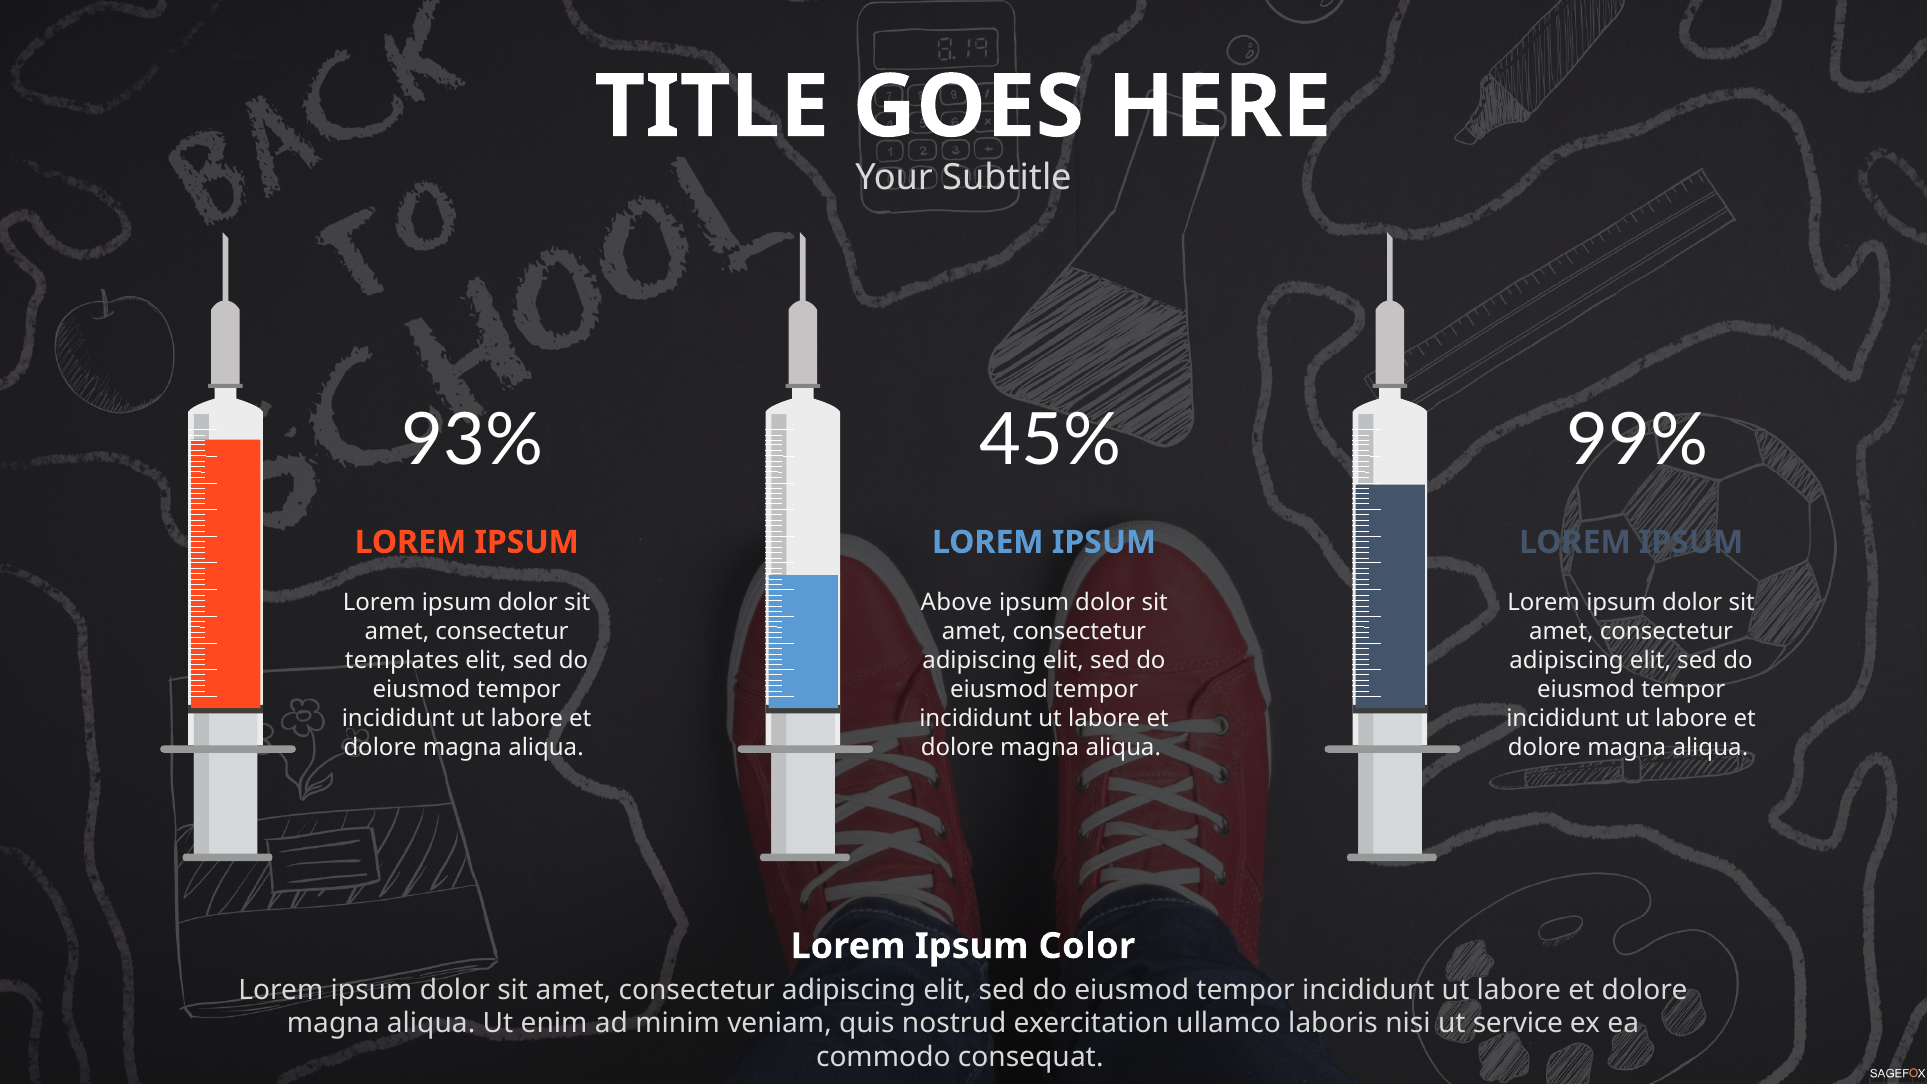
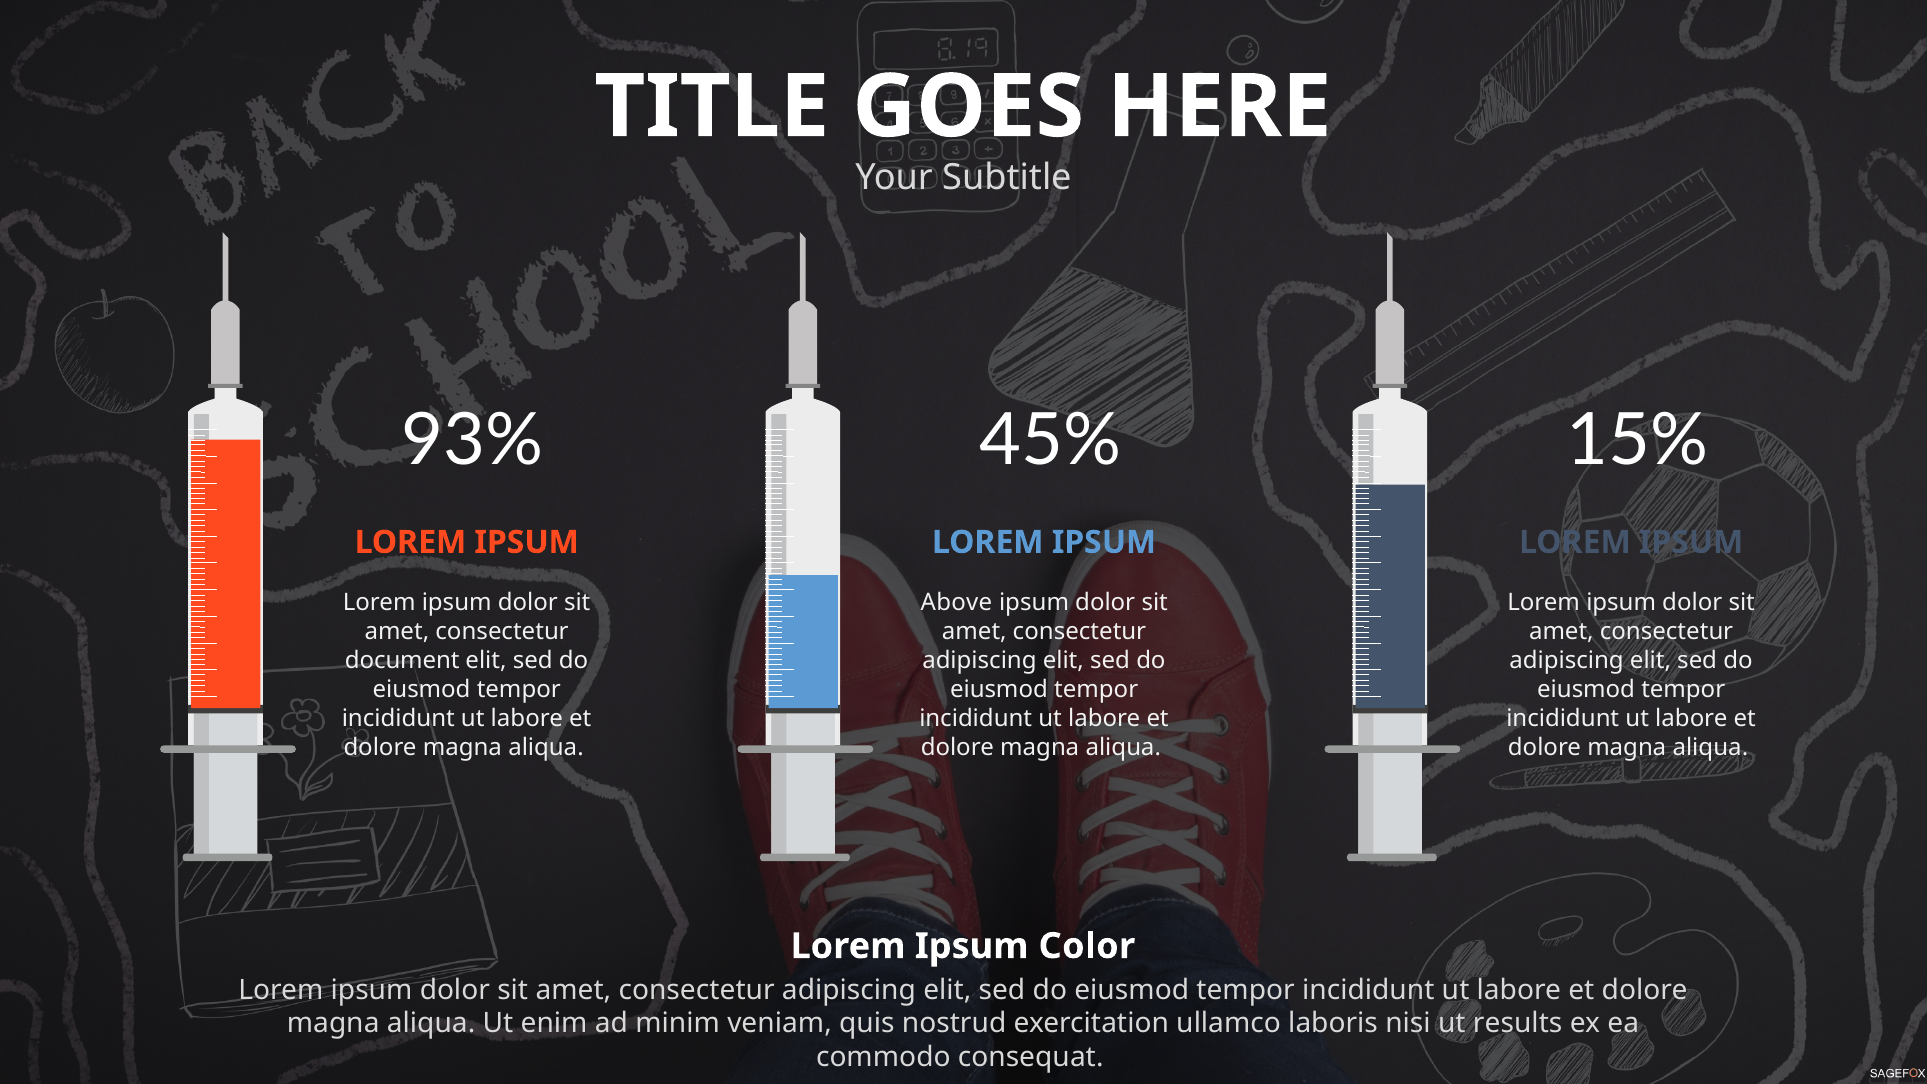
99%: 99% -> 15%
templates: templates -> document
service: service -> results
